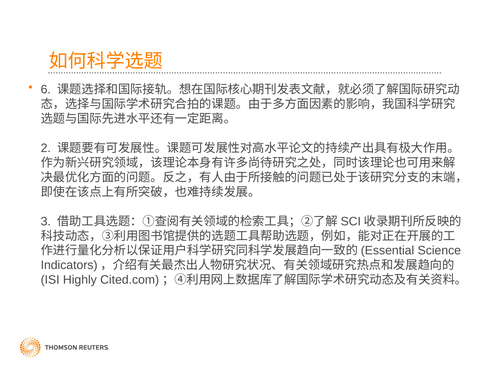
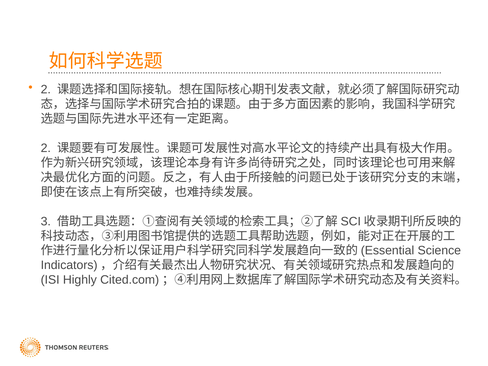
6 at (46, 90): 6 -> 2
